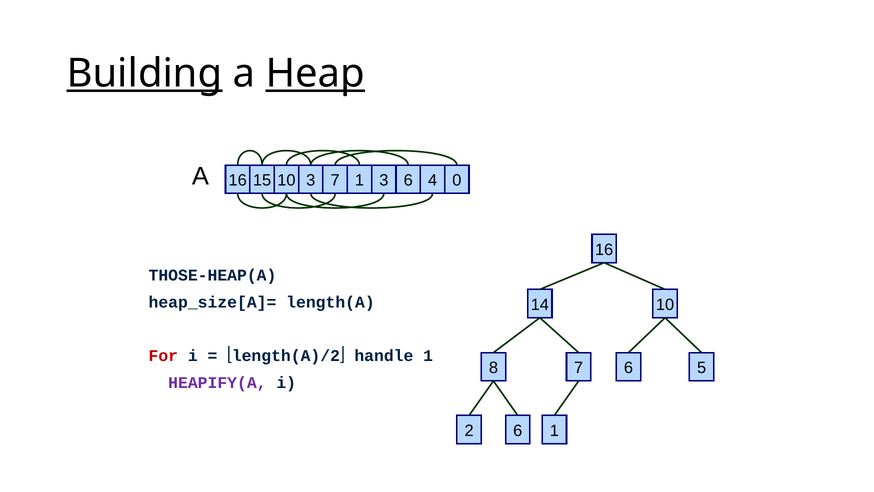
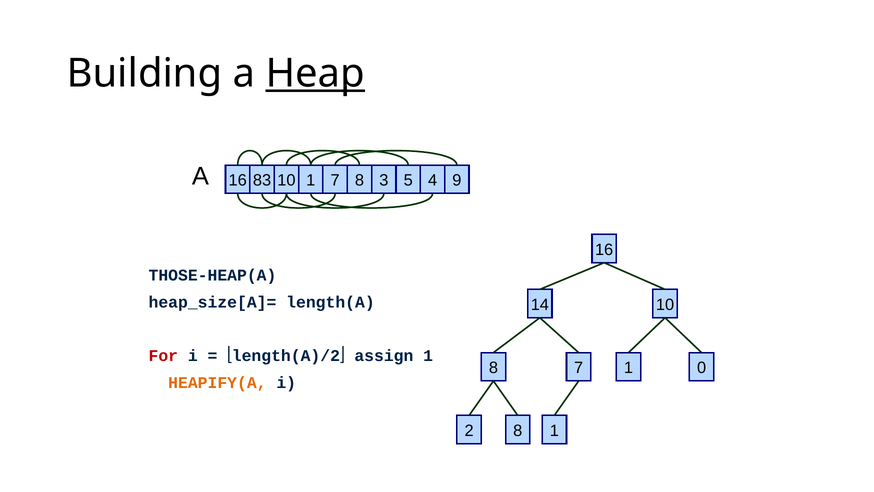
Building underline: present -> none
15: 15 -> 83
10 3: 3 -> 1
7 1: 1 -> 8
3 6: 6 -> 5
0: 0 -> 9
handle: handle -> assign
7 6: 6 -> 1
5: 5 -> 0
HEAPIFY(A colour: purple -> orange
2 6: 6 -> 8
